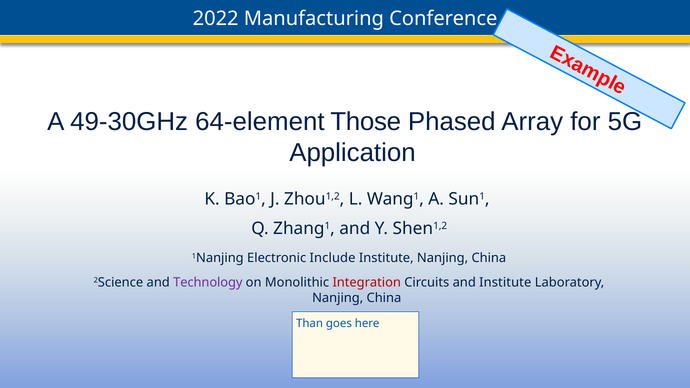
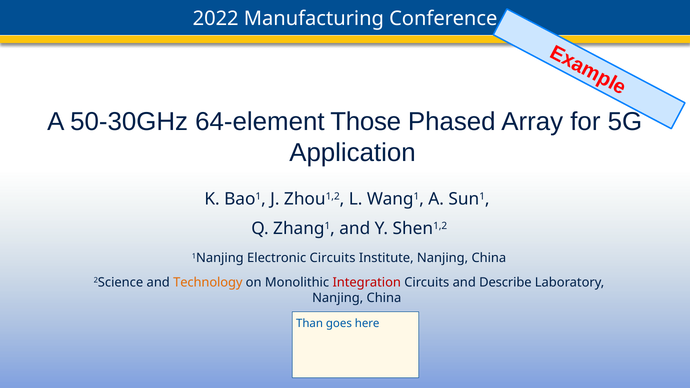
49-30GHz: 49-30GHz -> 50-30GHz
Electronic Include: Include -> Circuits
Technology colour: purple -> orange
and Institute: Institute -> Describe
